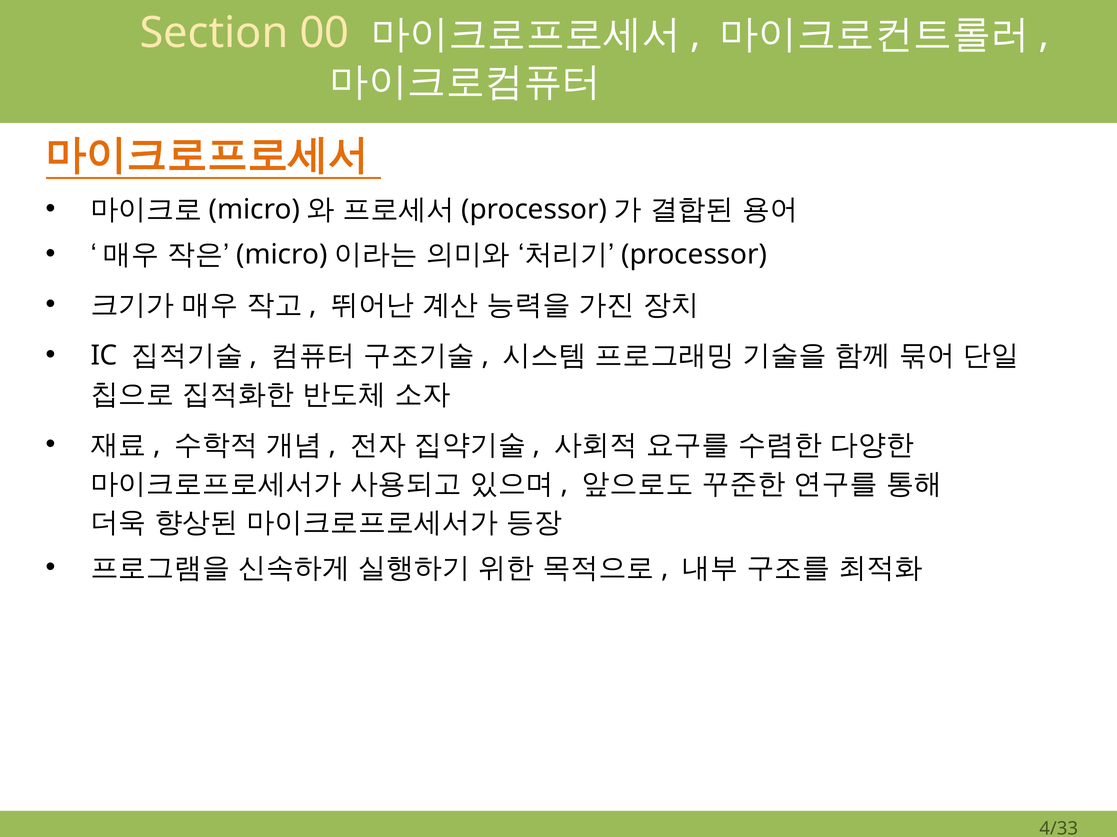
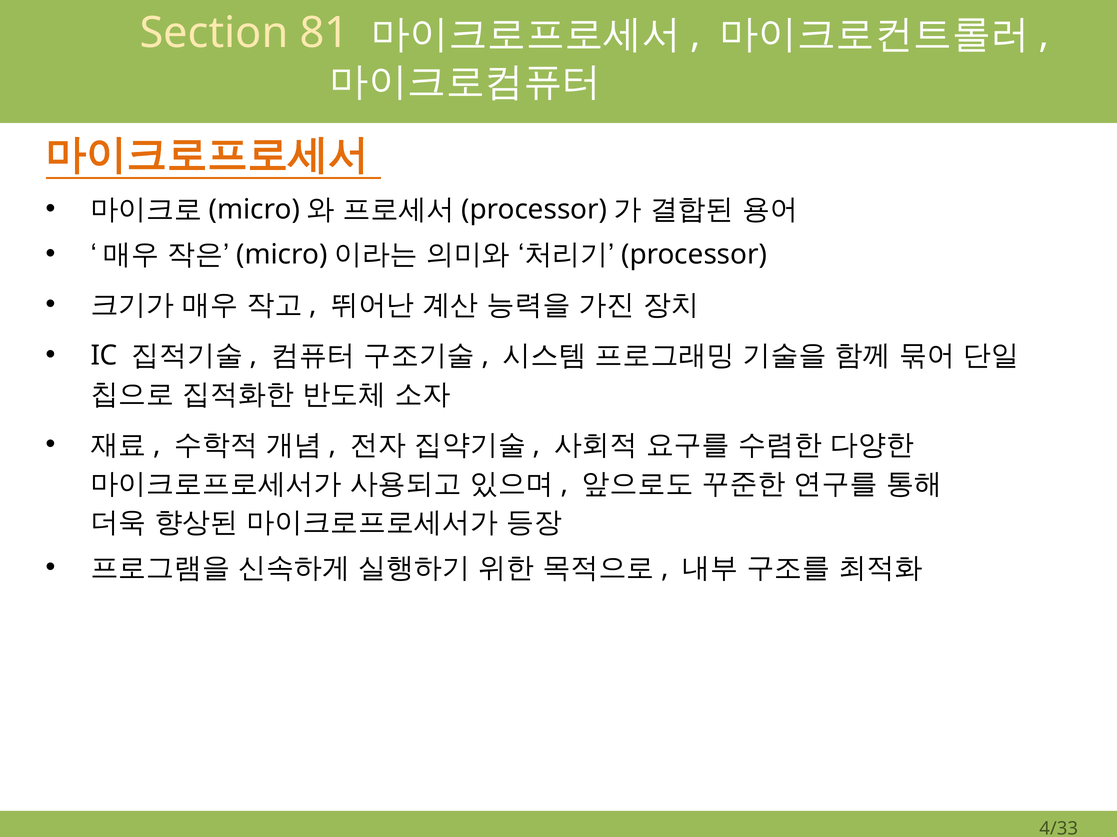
00: 00 -> 81
